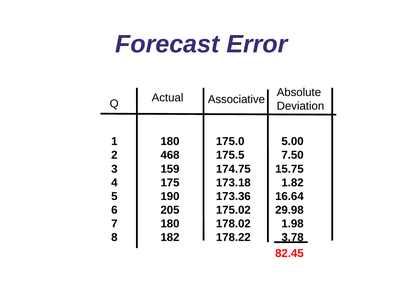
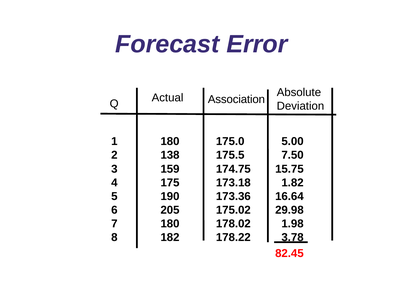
Associative: Associative -> Association
468: 468 -> 138
